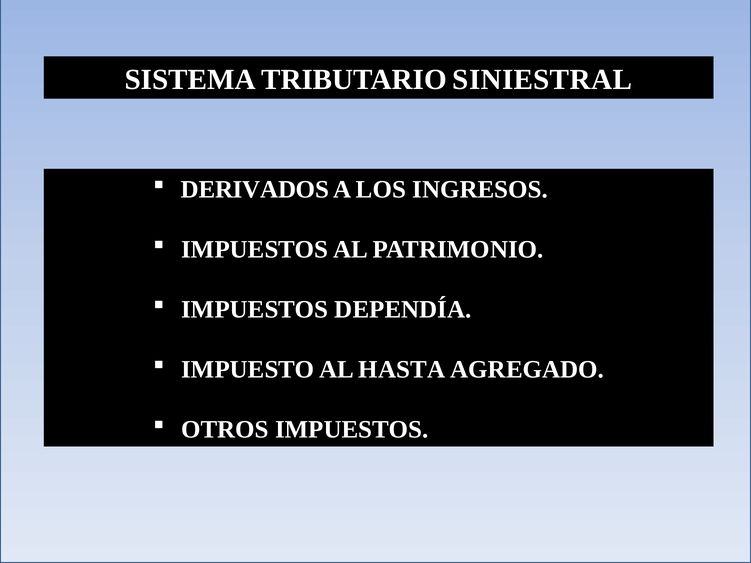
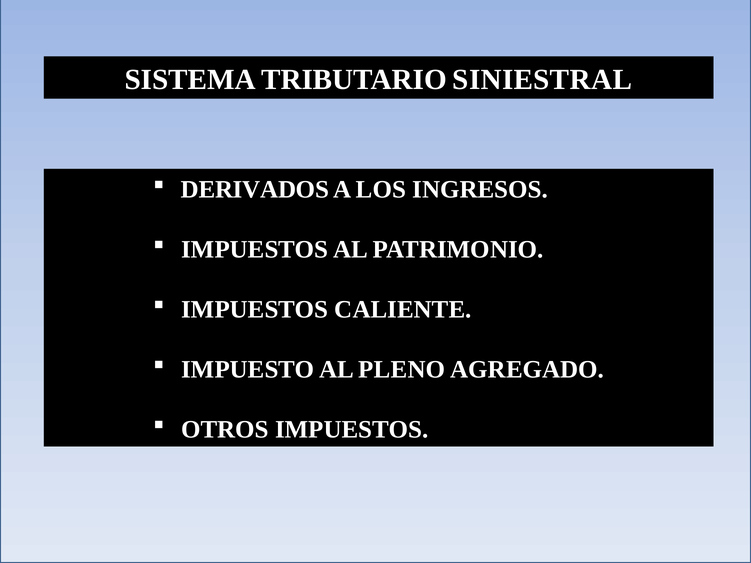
DEPENDÍA: DEPENDÍA -> CALIENTE
HASTA: HASTA -> PLENO
